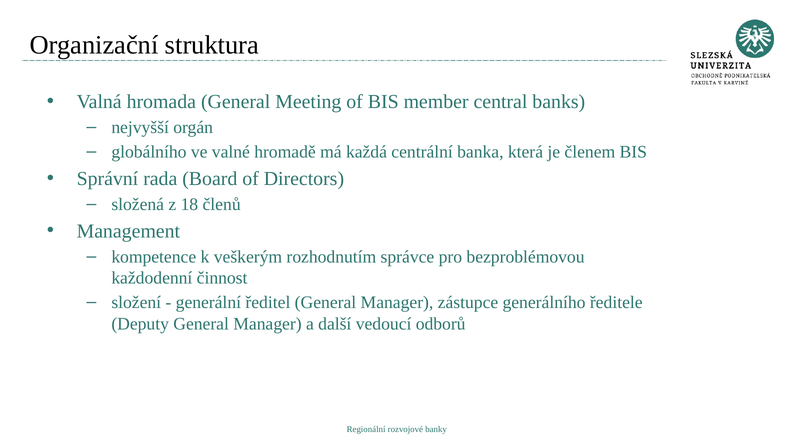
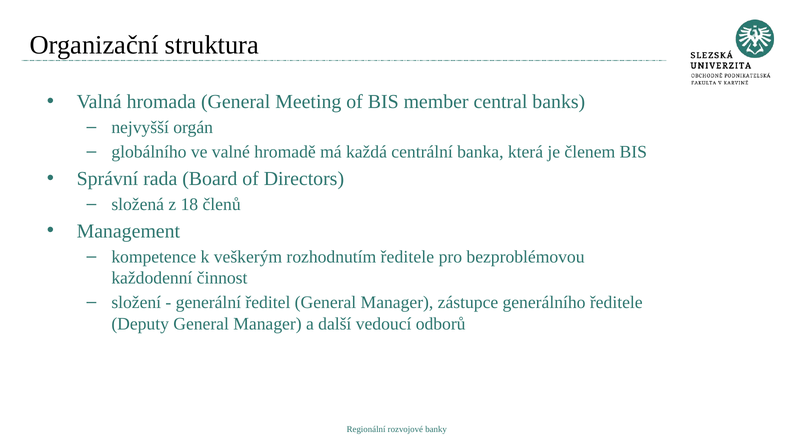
rozhodnutím správce: správce -> ředitele
